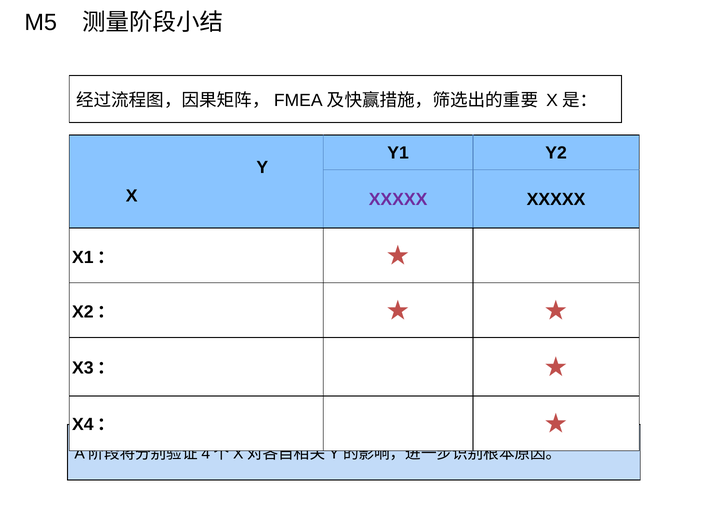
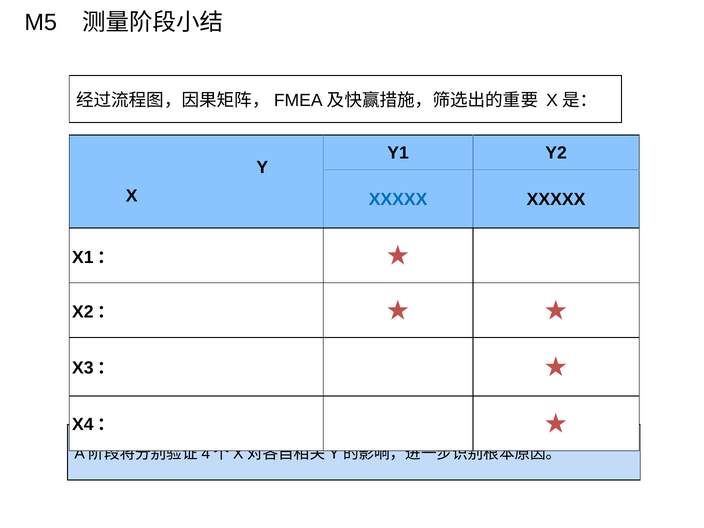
XXXXX at (398, 199) colour: purple -> blue
